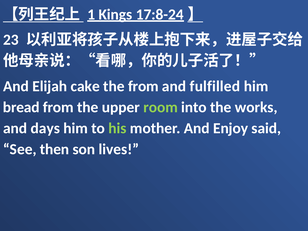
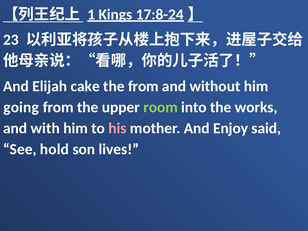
fulfilled: fulfilled -> without
bread: bread -> going
days: days -> with
his colour: light green -> pink
then: then -> hold
